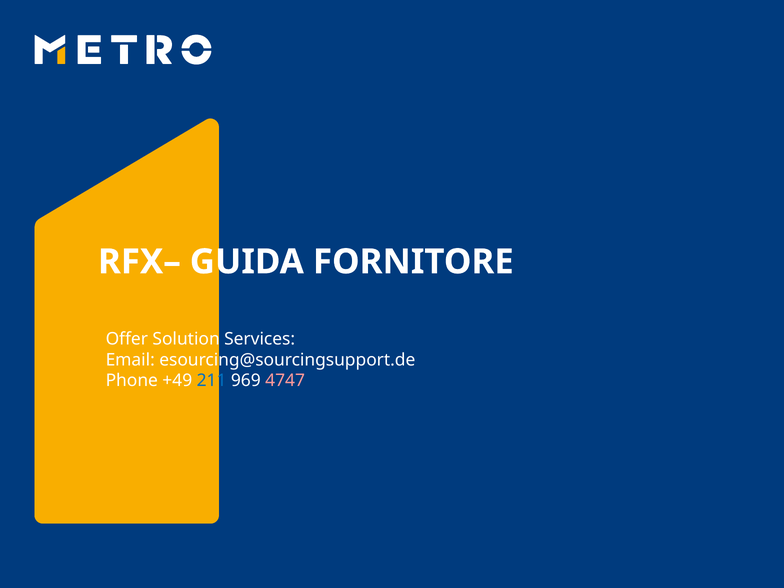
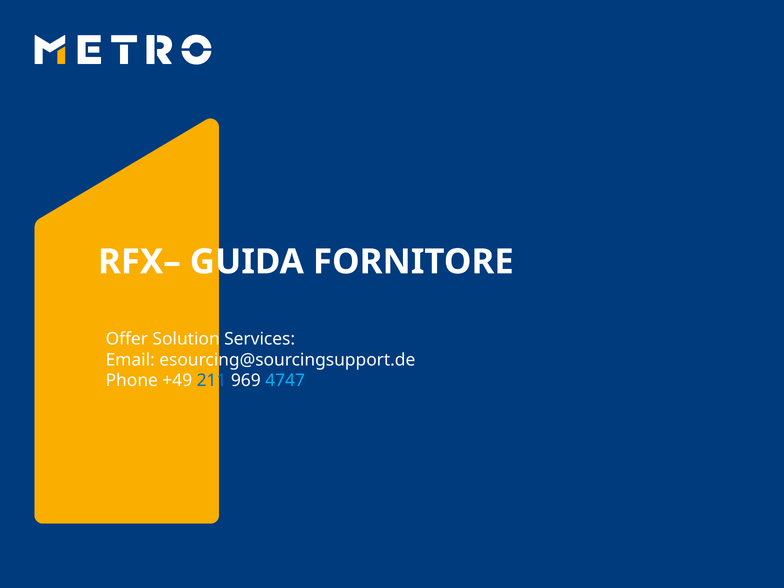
4747 colour: pink -> light blue
